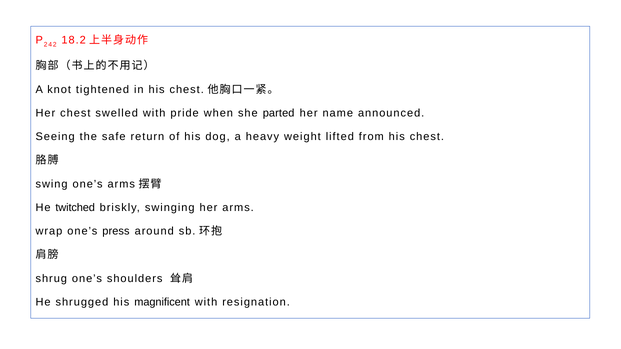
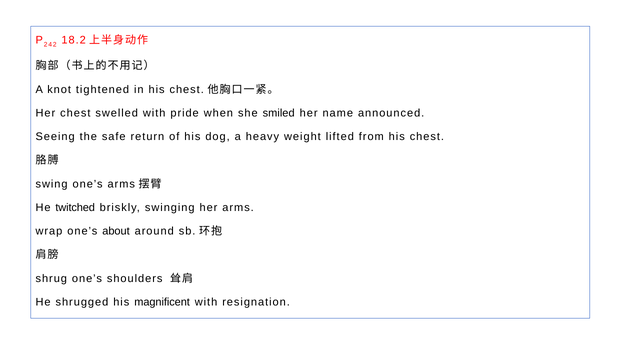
parted: parted -> smiled
press: press -> about
